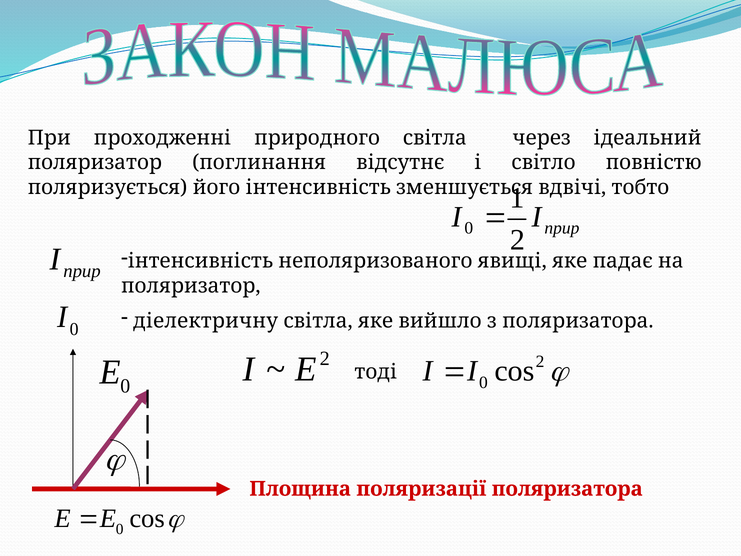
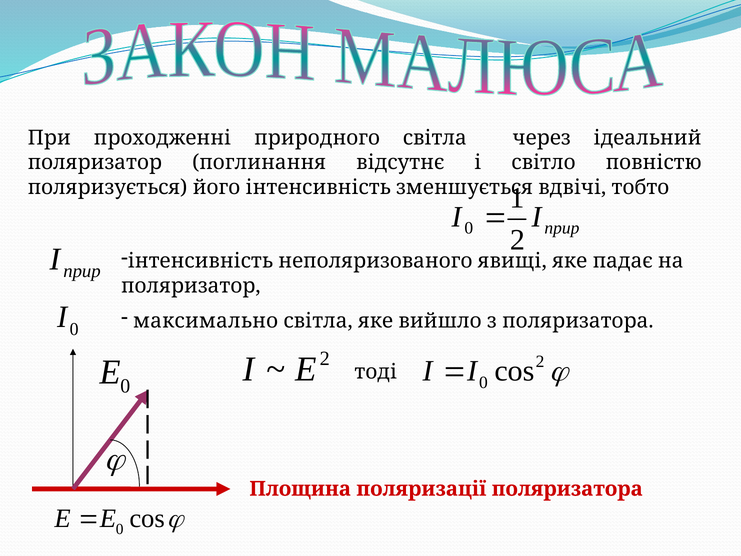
діелектричну: діелектричну -> максимально
